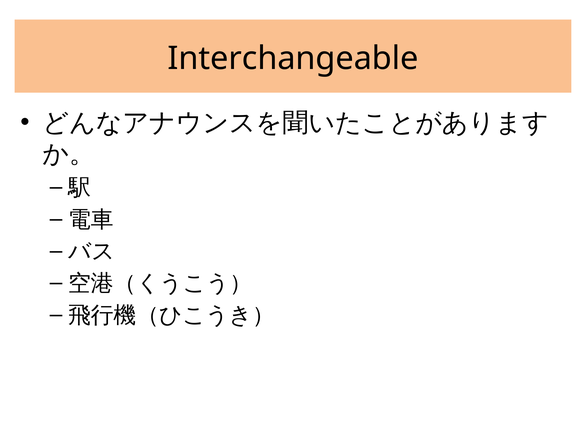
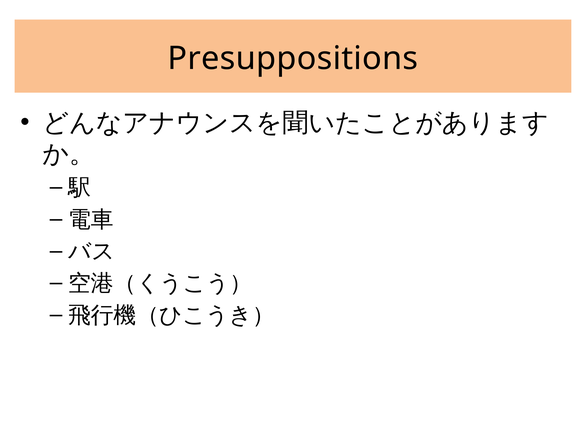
Interchangeable: Interchangeable -> Presuppositions
